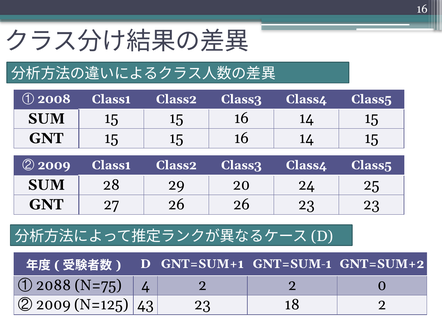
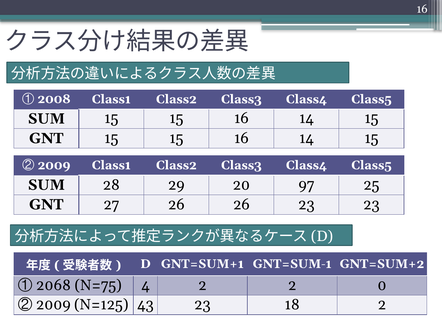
24: 24 -> 97
2088: 2088 -> 2068
